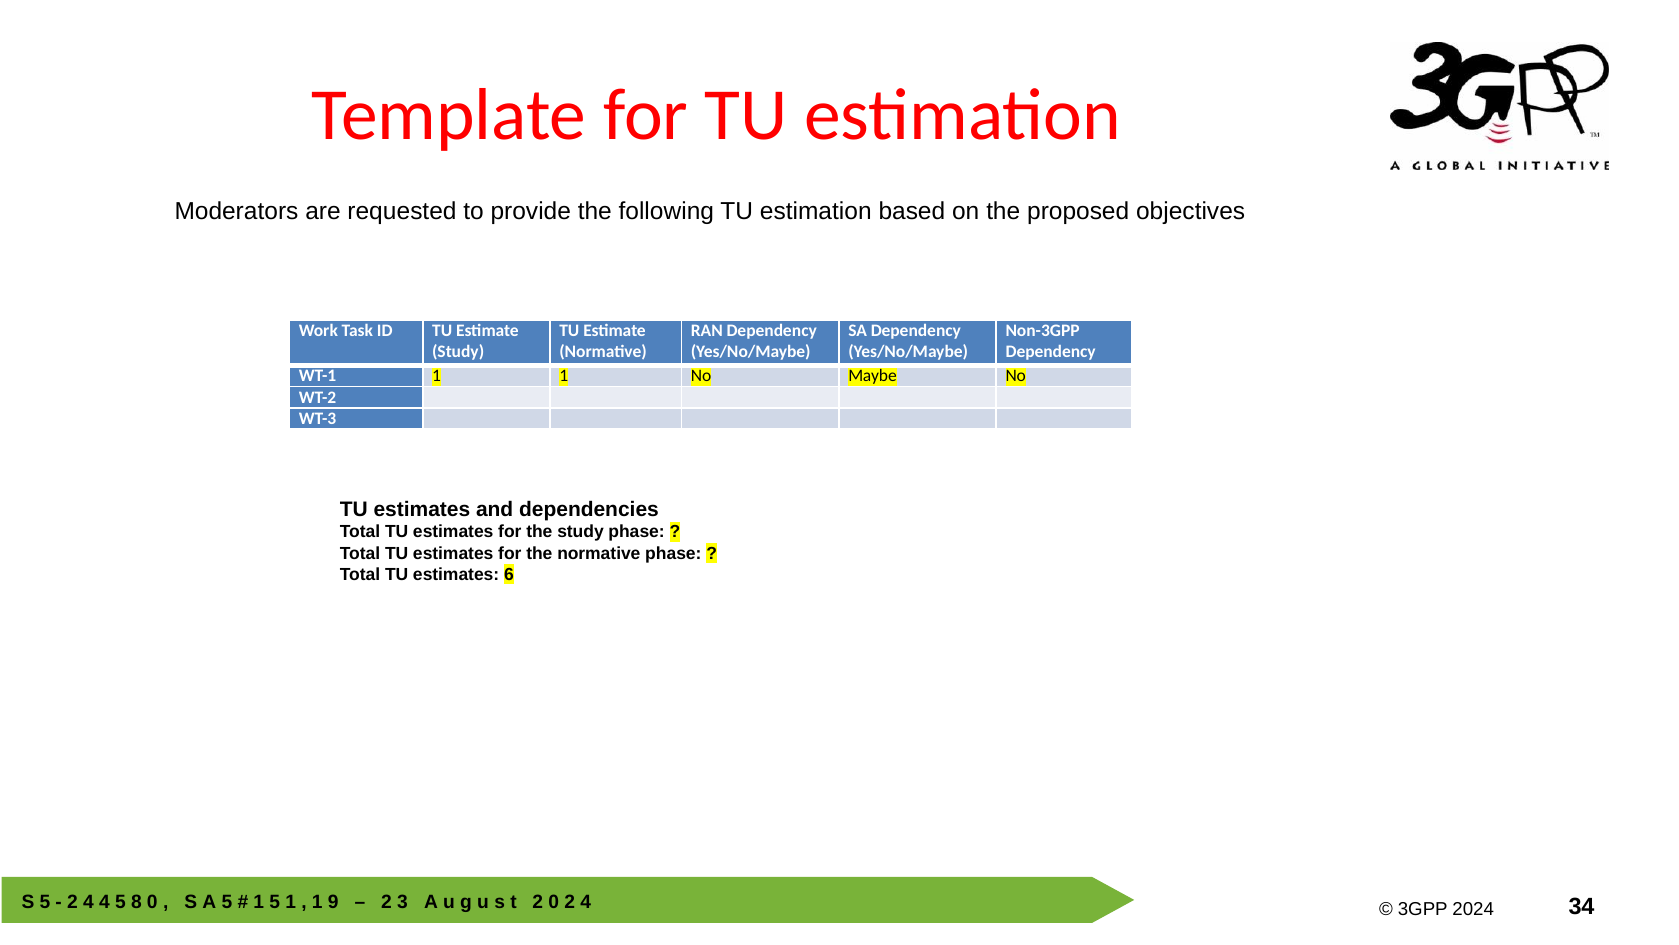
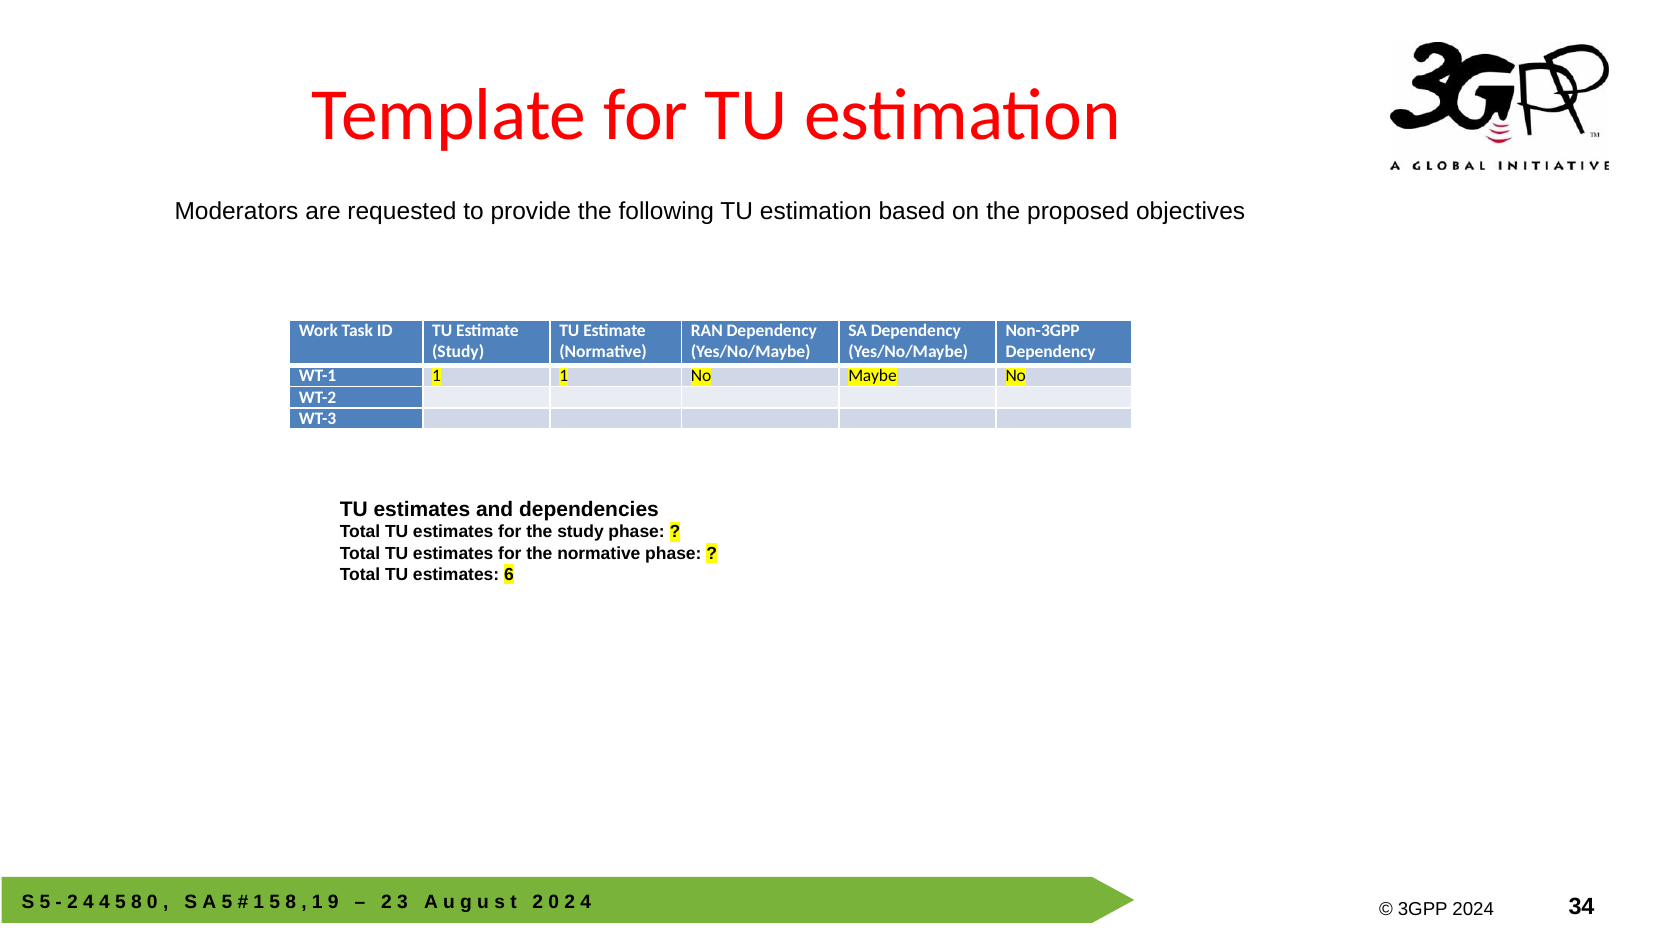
1 at (291, 902): 1 -> 8
